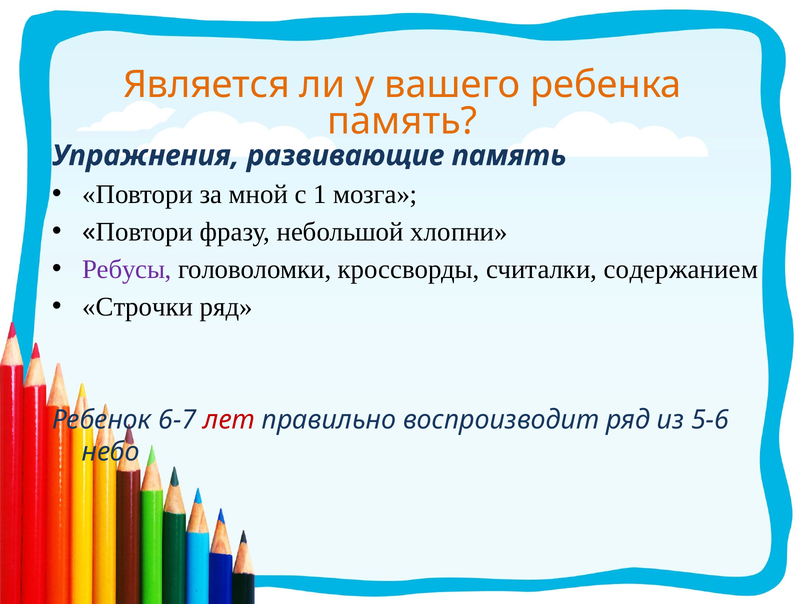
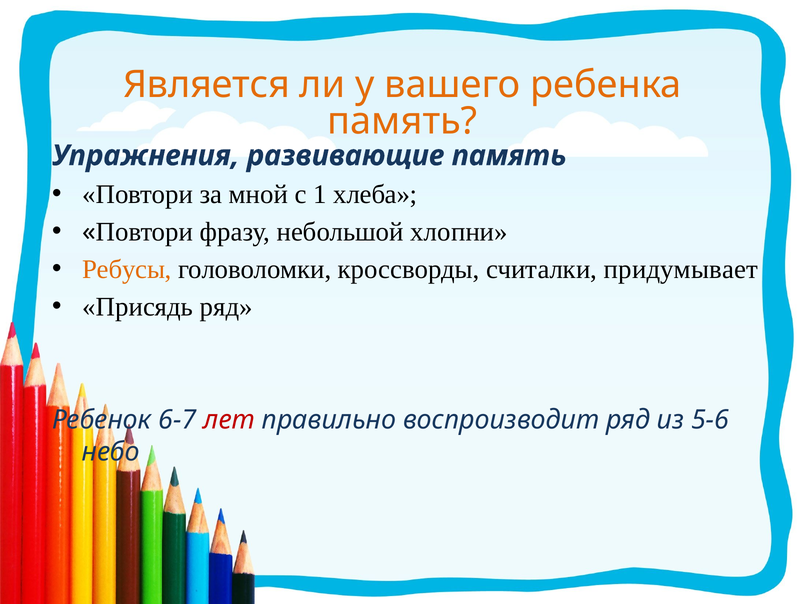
мозга: мозга -> хлеба
Ребусы colour: purple -> orange
содержанием: содержанием -> придумывает
Строчки: Строчки -> Присядь
